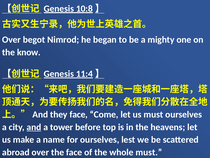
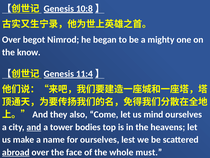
they face: face -> also
us must: must -> mind
before: before -> bodies
abroad underline: none -> present
